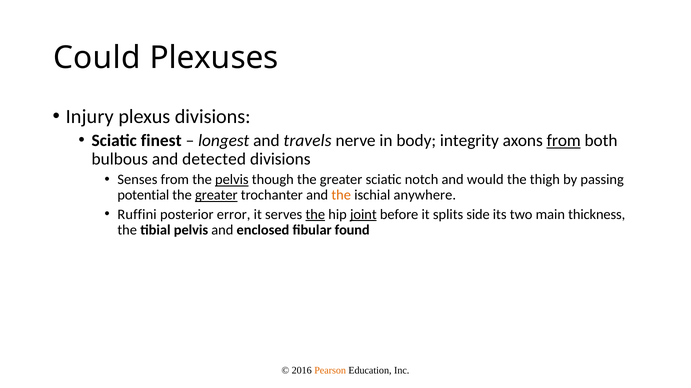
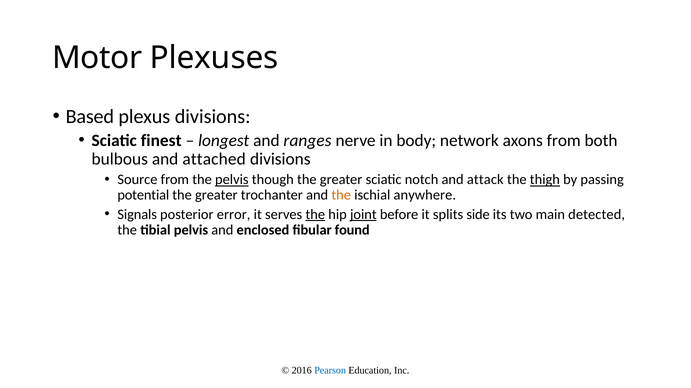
Could: Could -> Motor
Injury: Injury -> Based
travels: travels -> ranges
integrity: integrity -> network
from at (564, 141) underline: present -> none
detected: detected -> attached
Senses: Senses -> Source
would: would -> attack
thigh underline: none -> present
greater at (216, 196) underline: present -> none
Ruffini: Ruffini -> Signals
thickness: thickness -> detected
Pearson colour: orange -> blue
